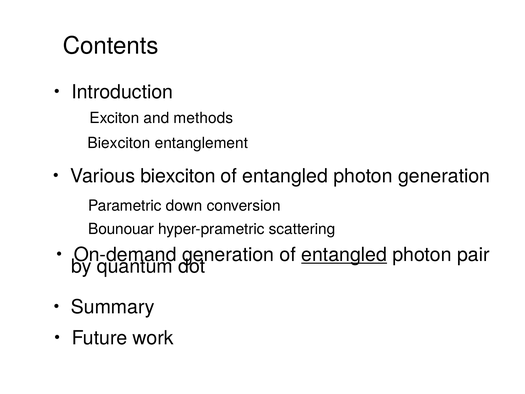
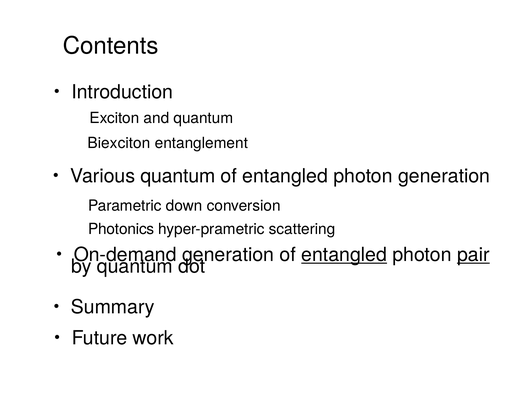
and methods: methods -> quantum
biexciton at (178, 176): biexciton -> quantum
Bounouar: Bounouar -> Photonics
pair underline: none -> present
